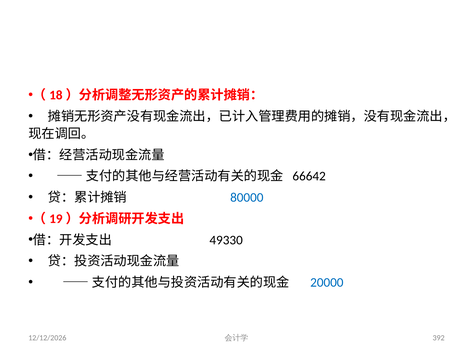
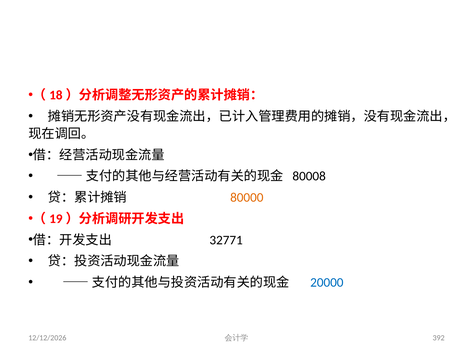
66642: 66642 -> 80008
80000 colour: blue -> orange
49330: 49330 -> 32771
